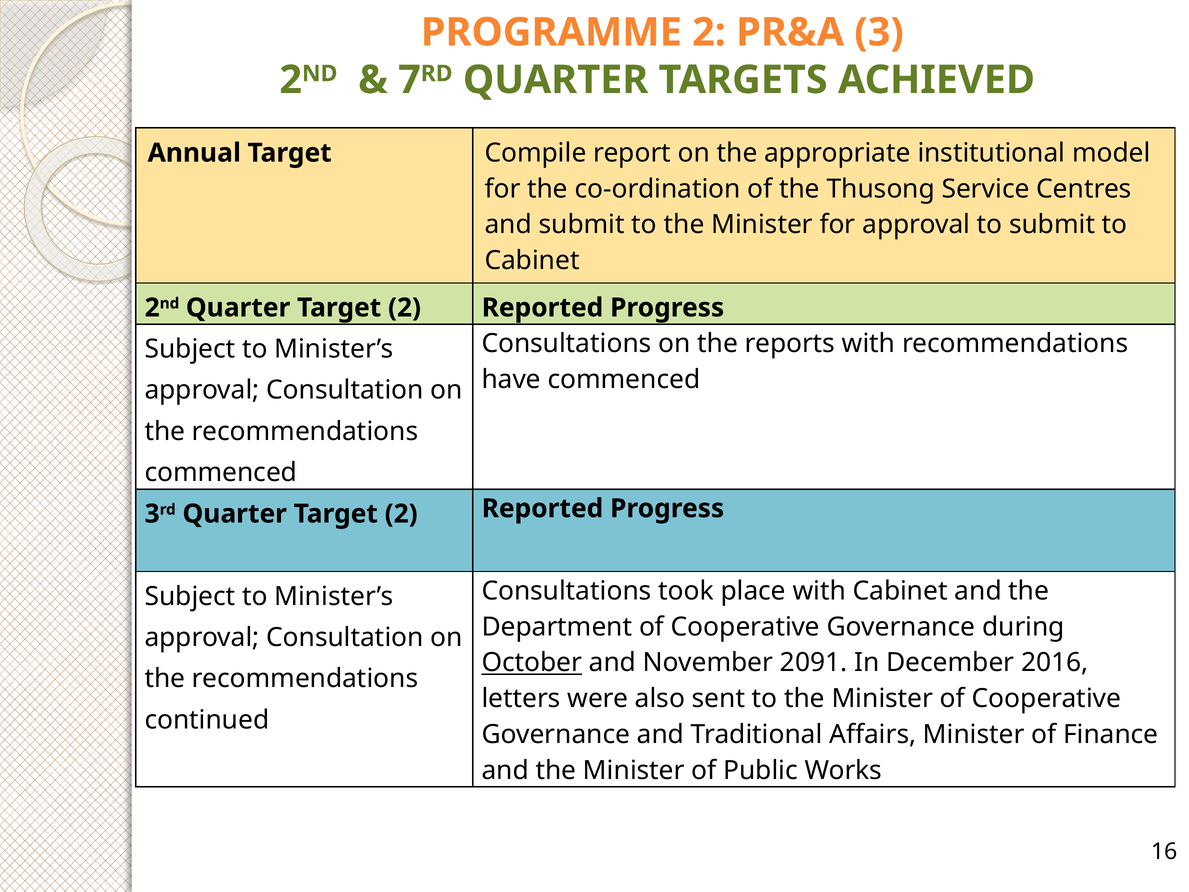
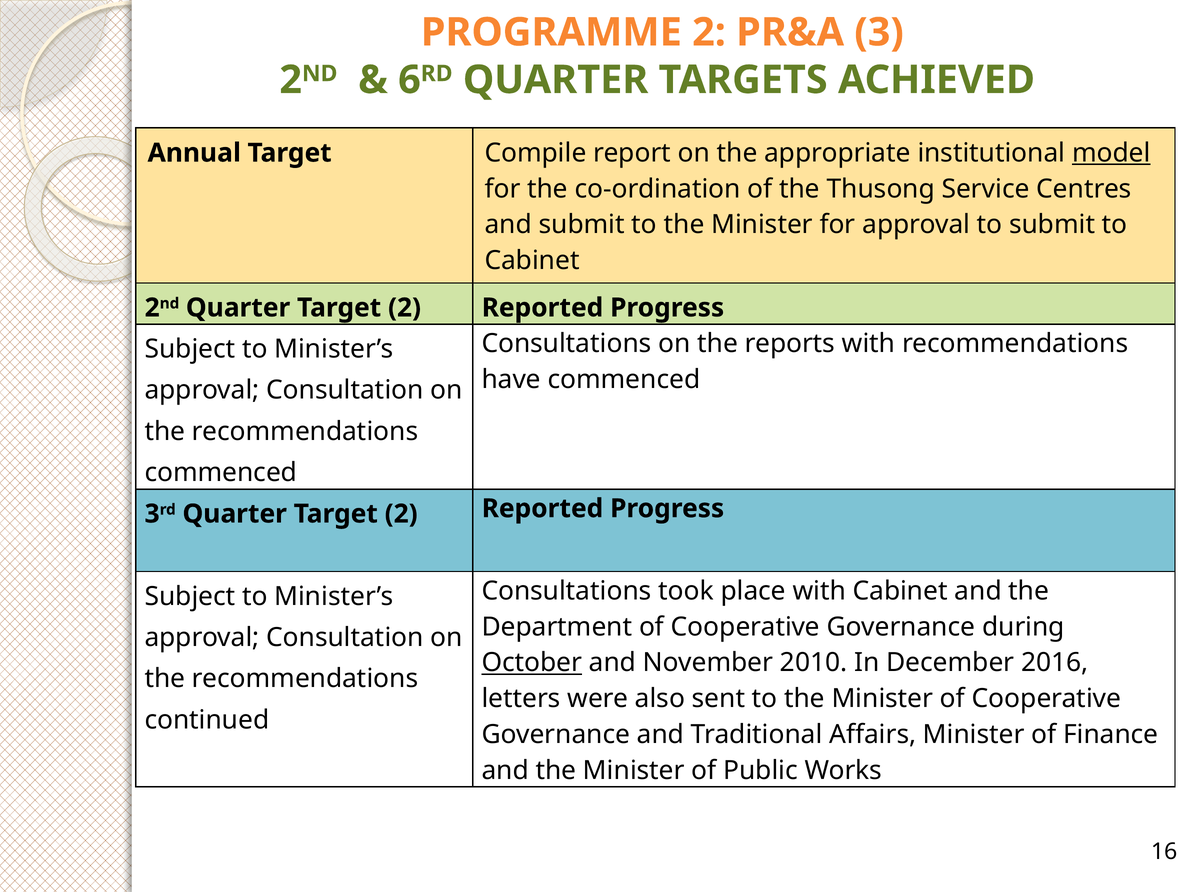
7: 7 -> 6
model underline: none -> present
2091: 2091 -> 2010
